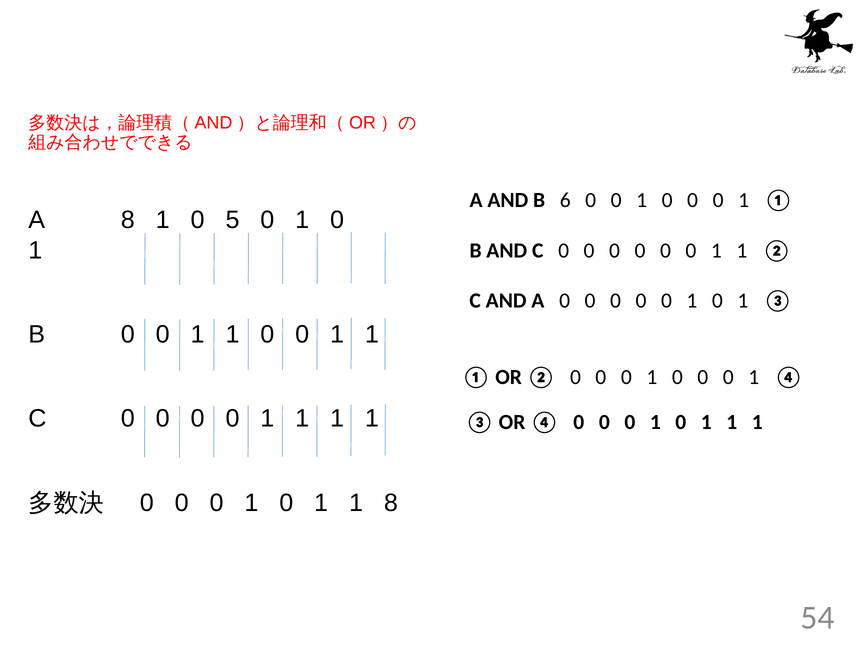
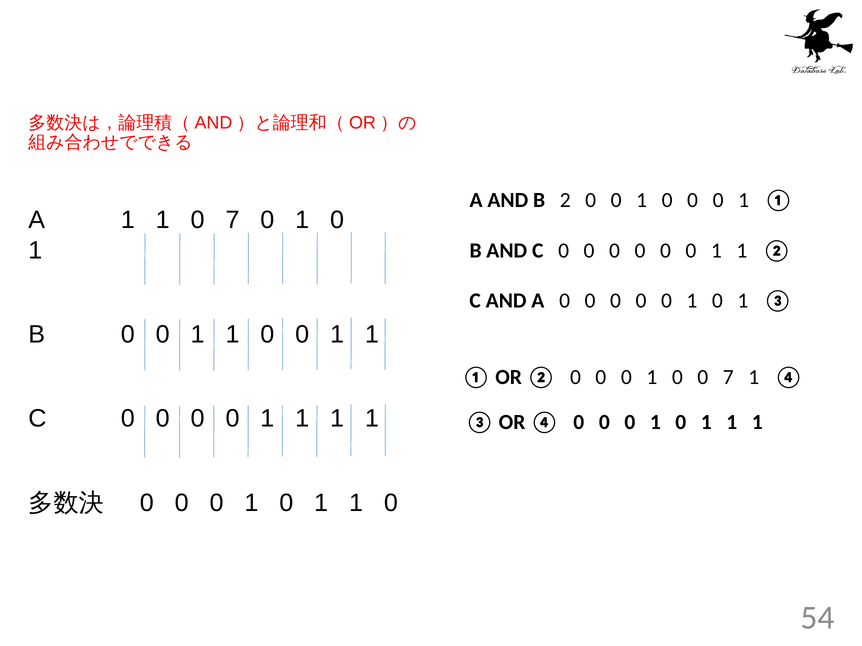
6: 6 -> 2
A 8: 8 -> 1
1 0 5: 5 -> 7
0 at (728, 377): 0 -> 7
8 at (391, 503): 8 -> 0
